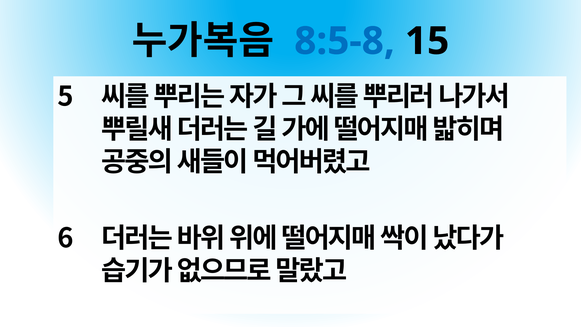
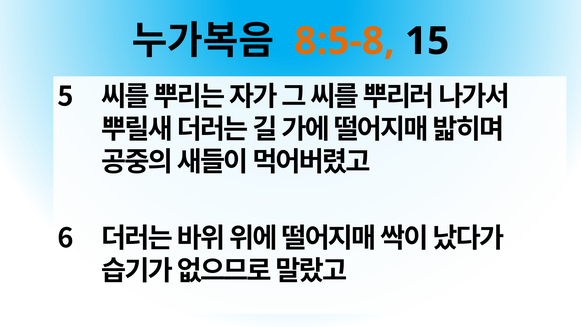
8:5-8 colour: blue -> orange
